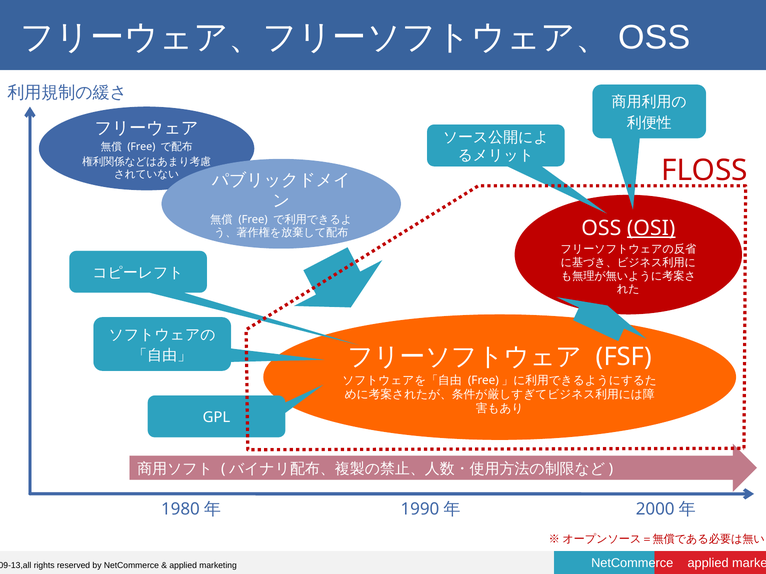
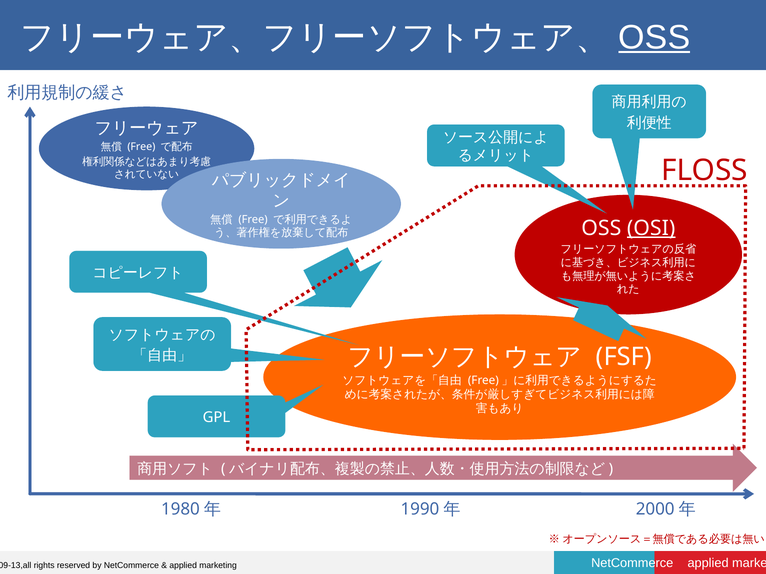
OSS at (654, 37) underline: none -> present
